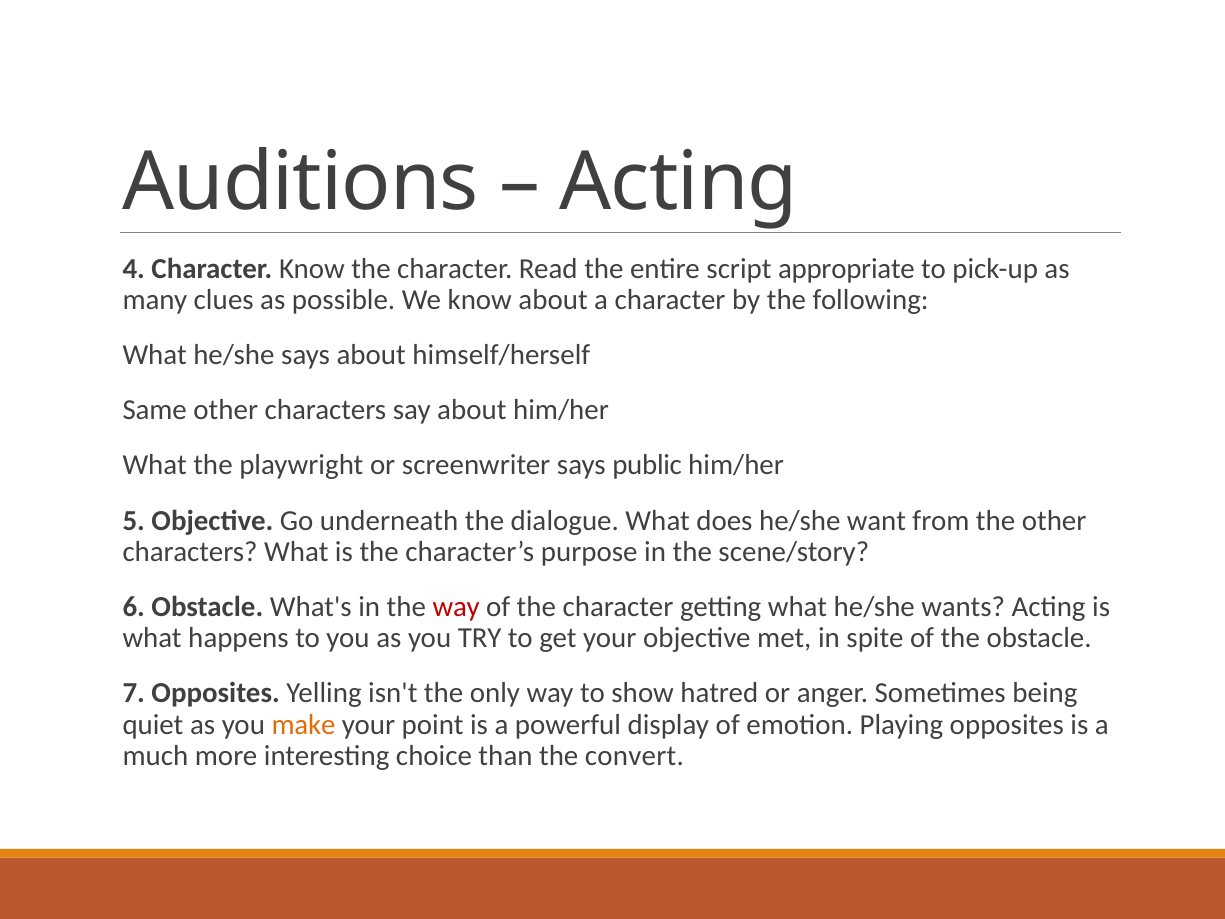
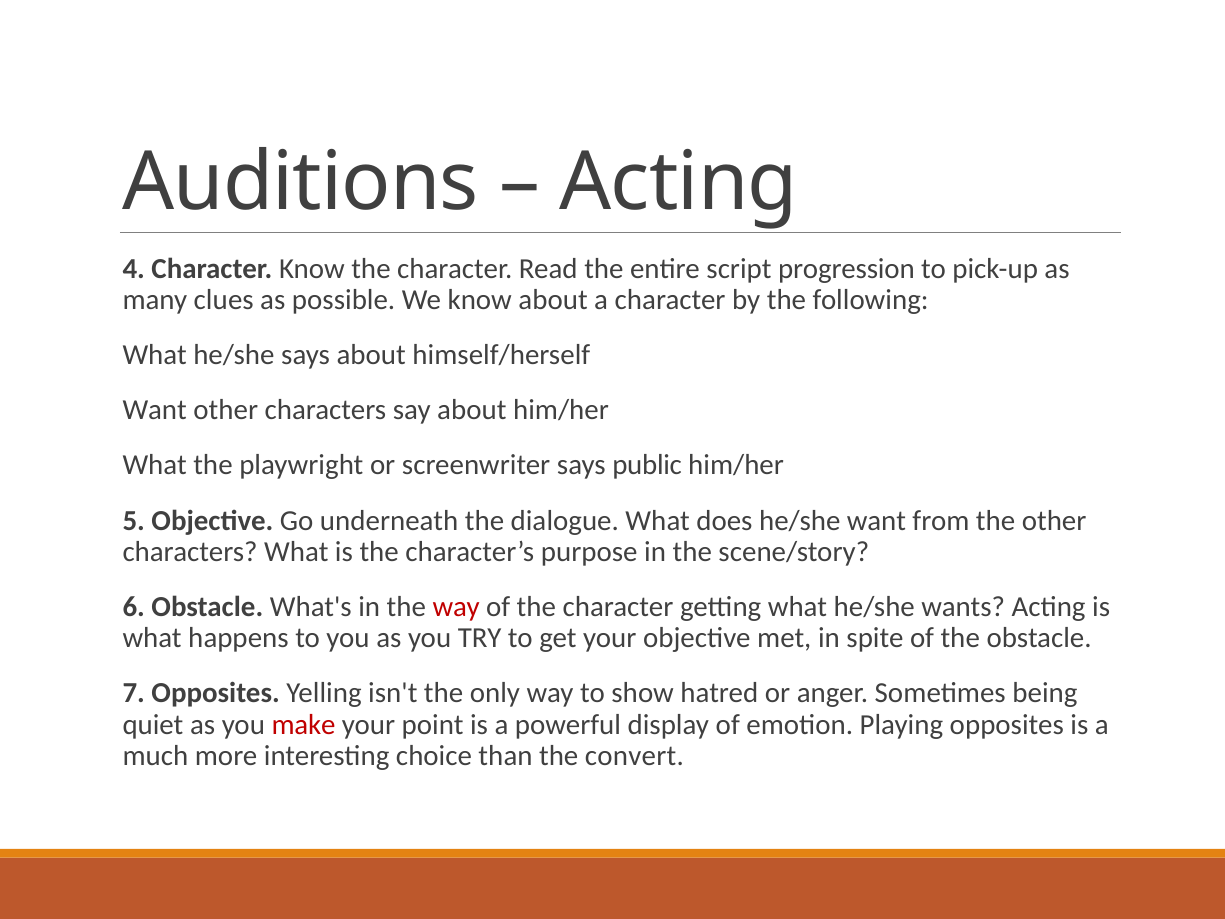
appropriate: appropriate -> progression
Same at (155, 410): Same -> Want
make colour: orange -> red
